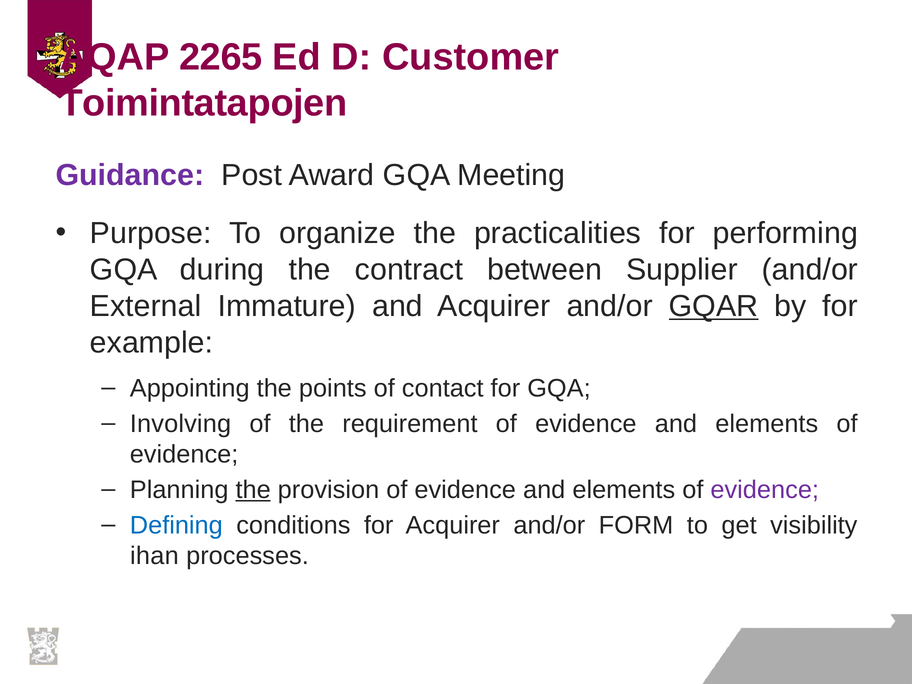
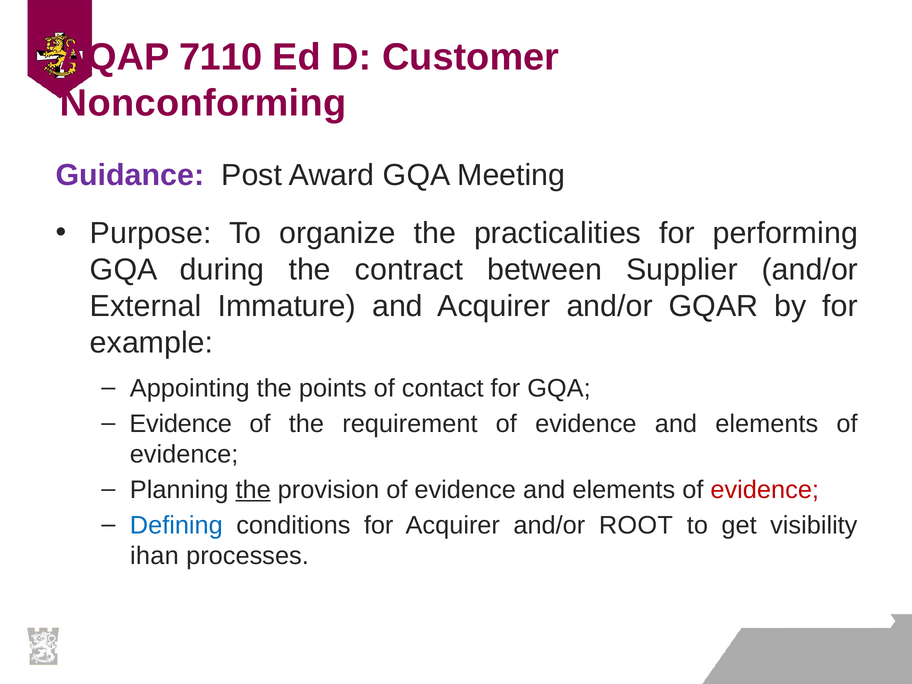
2265: 2265 -> 7110
Toimintatapojen: Toimintatapojen -> Nonconforming
GQAR underline: present -> none
Involving at (180, 424): Involving -> Evidence
evidence at (765, 490) colour: purple -> red
FORM: FORM -> ROOT
